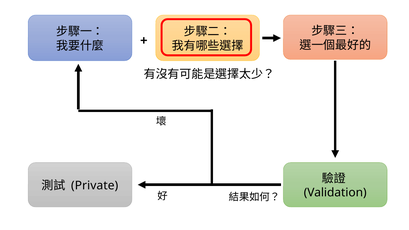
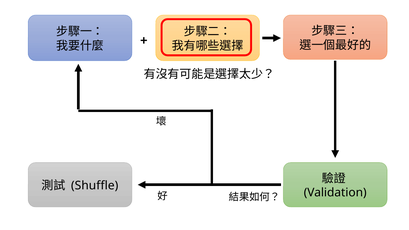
Private: Private -> Shuffle
